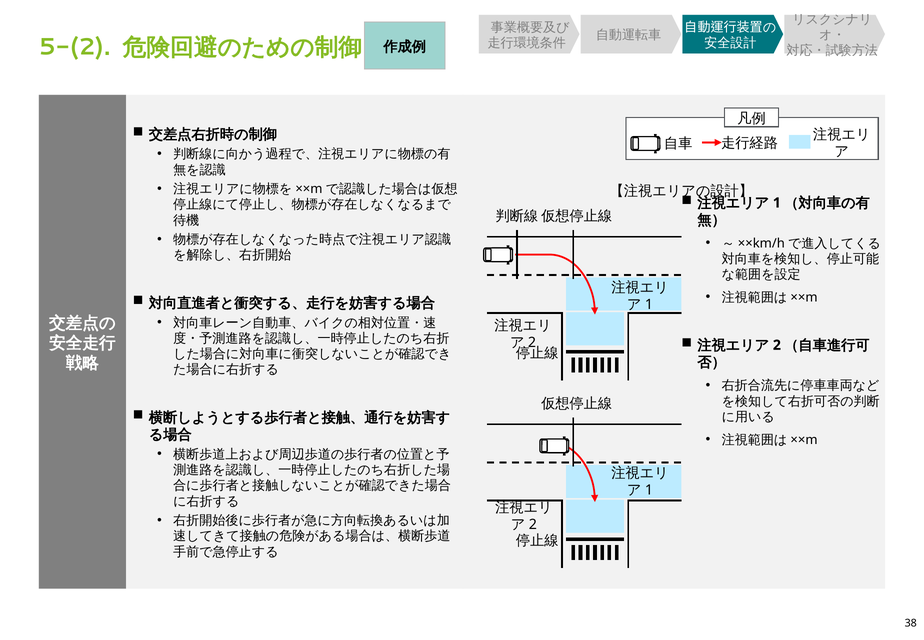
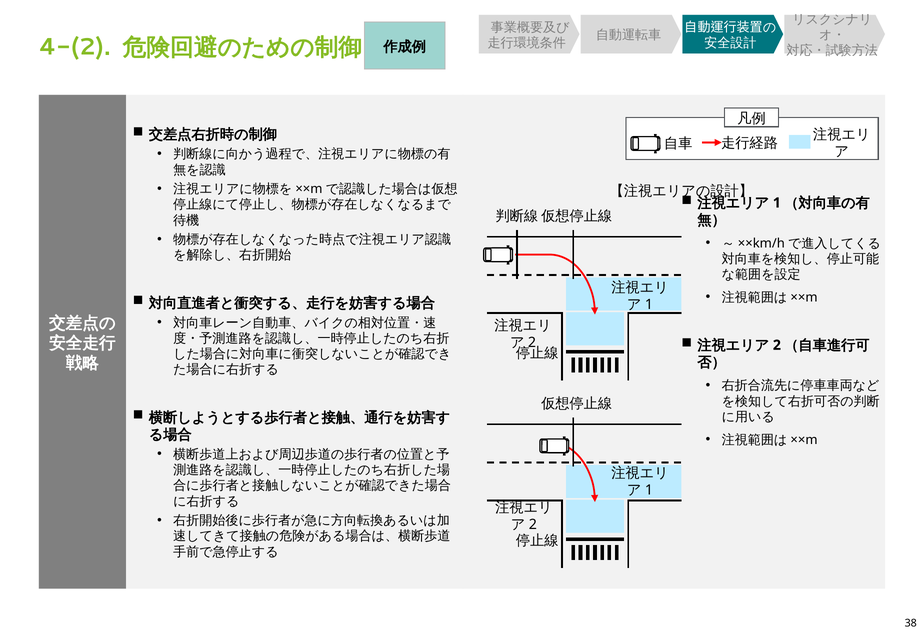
5-(2: 5-(2 -> 4-(2
